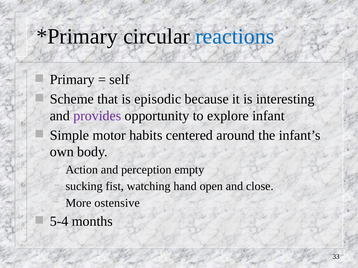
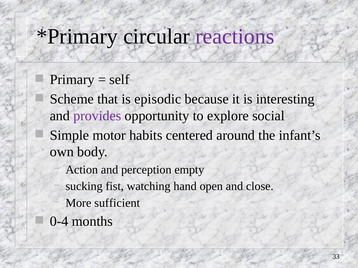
reactions colour: blue -> purple
infant: infant -> social
ostensive: ostensive -> sufficient
5-4: 5-4 -> 0-4
